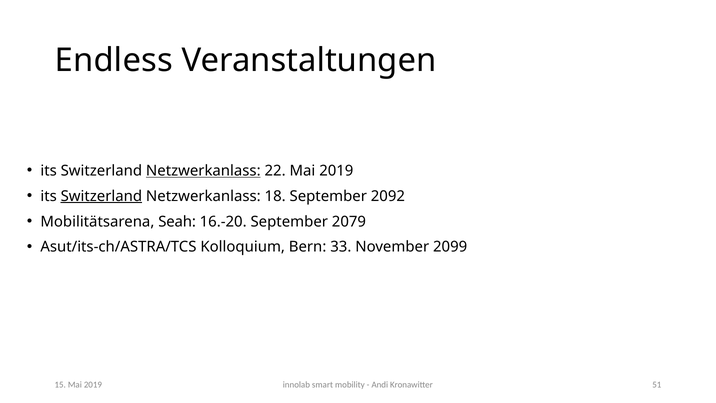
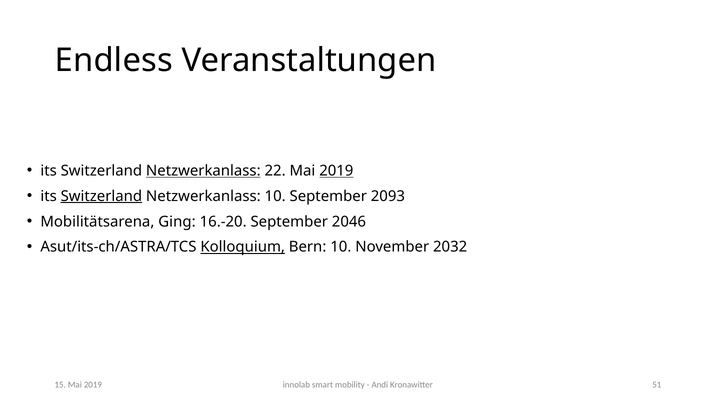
2019 at (336, 171) underline: none -> present
Netzwerkanlass 18: 18 -> 10
2092: 2092 -> 2093
Seah: Seah -> Ging
2079: 2079 -> 2046
Kolloquium underline: none -> present
Bern 33: 33 -> 10
2099: 2099 -> 2032
